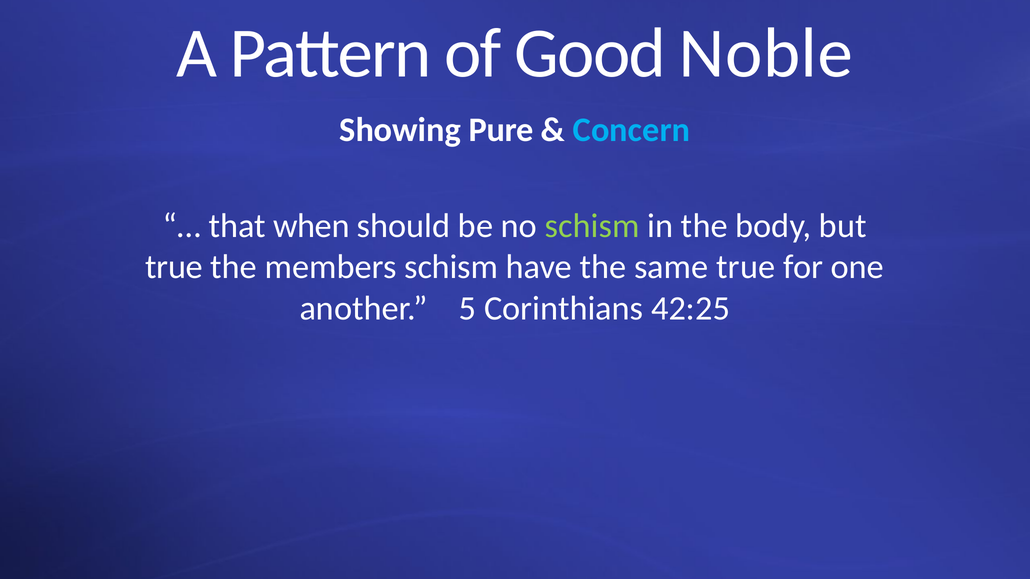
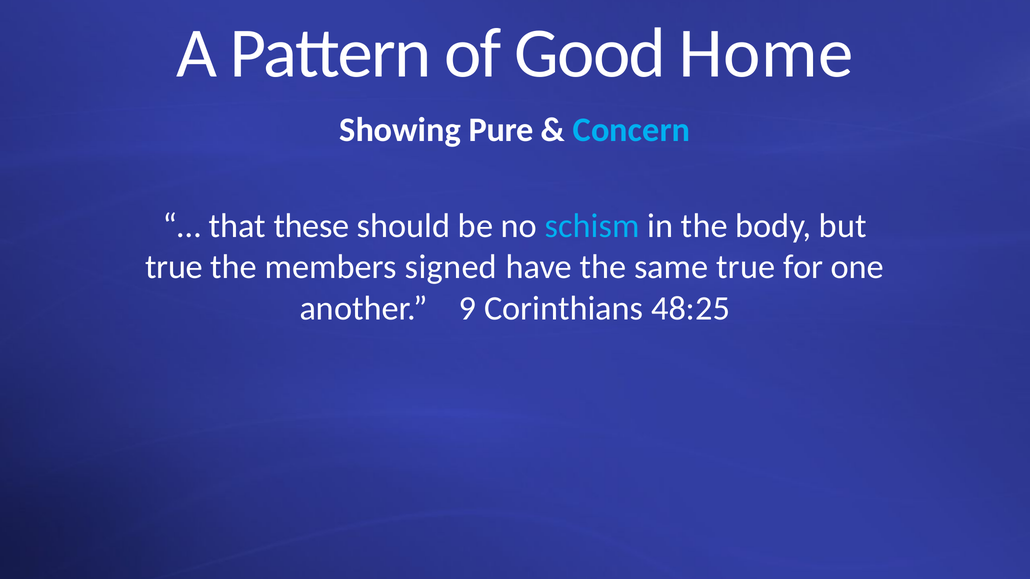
Noble: Noble -> Home
when: when -> these
schism at (592, 226) colour: light green -> light blue
members schism: schism -> signed
5: 5 -> 9
42:25: 42:25 -> 48:25
